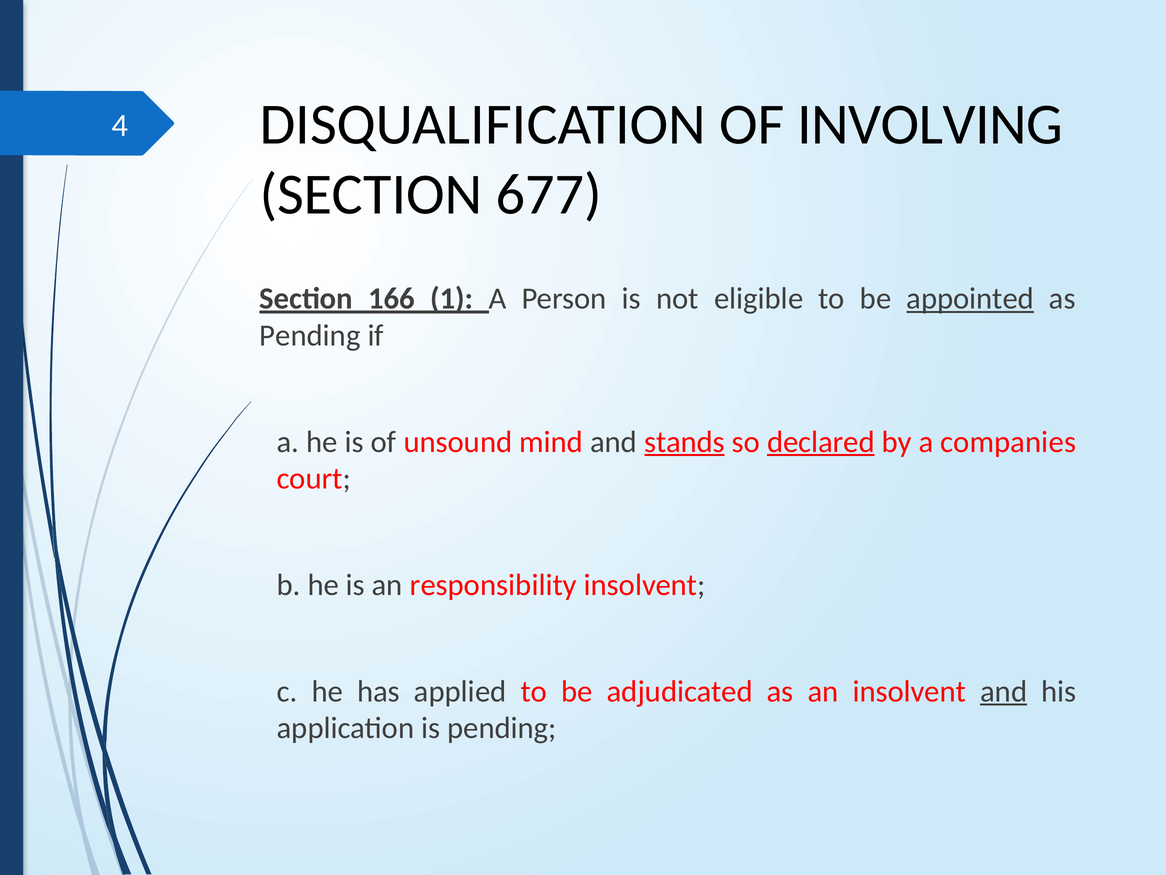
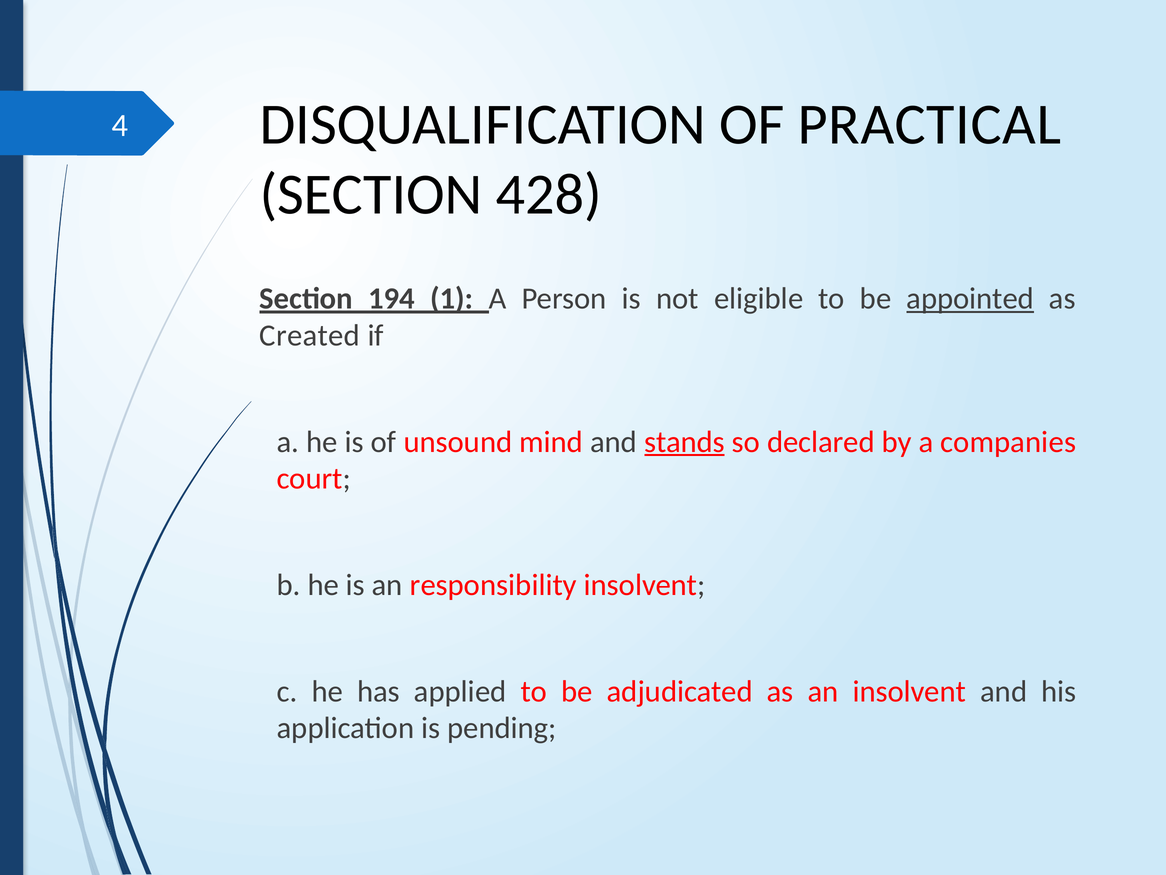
INVOLVING: INVOLVING -> PRACTICAL
677: 677 -> 428
166: 166 -> 194
Pending at (310, 335): Pending -> Created
declared underline: present -> none
and at (1004, 691) underline: present -> none
